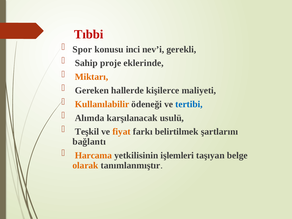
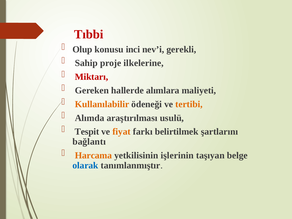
Spor: Spor -> Olup
eklerinde: eklerinde -> ilkelerine
Miktarı colour: orange -> red
kişilerce: kişilerce -> alımlara
tertibi colour: blue -> orange
karşılanacak: karşılanacak -> araştırılması
Teşkil: Teşkil -> Tespit
işlemleri: işlemleri -> işlerinin
olarak colour: orange -> blue
